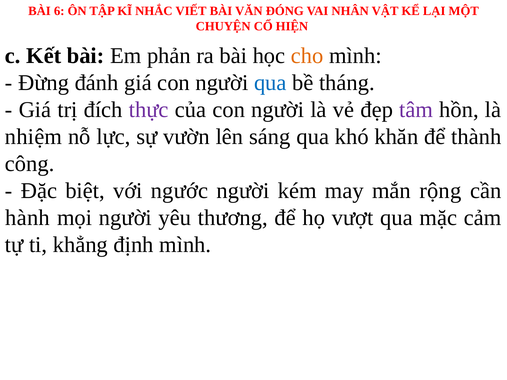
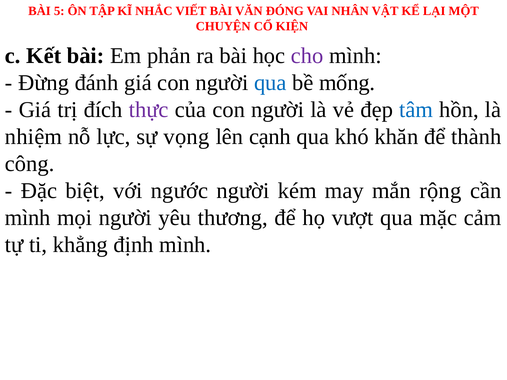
6: 6 -> 5
HIỆN: HIỆN -> KIỆN
cho colour: orange -> purple
tháng: tháng -> mống
tâm colour: purple -> blue
vườn: vườn -> vọng
sáng: sáng -> cạnh
hành at (28, 218): hành -> mình
